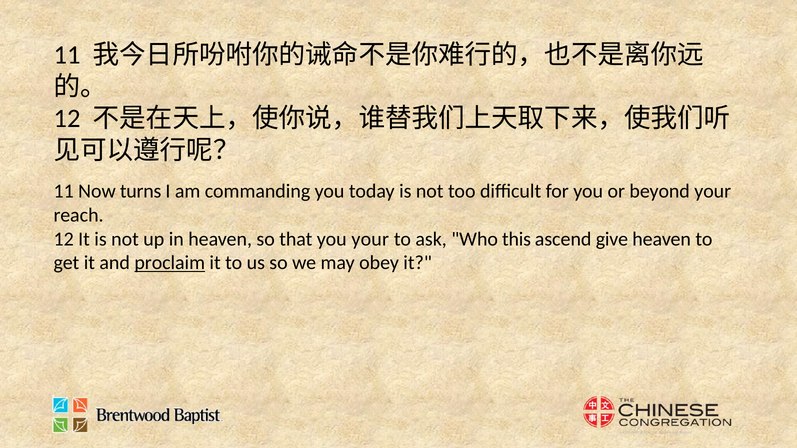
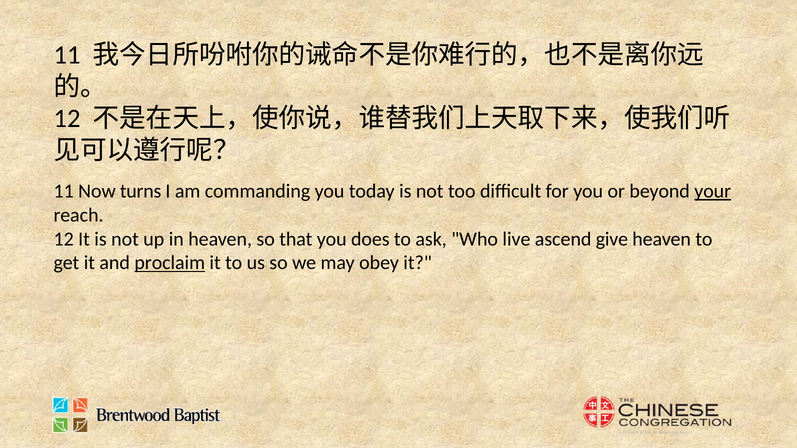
your at (713, 191) underline: none -> present
you your: your -> does
this: this -> live
